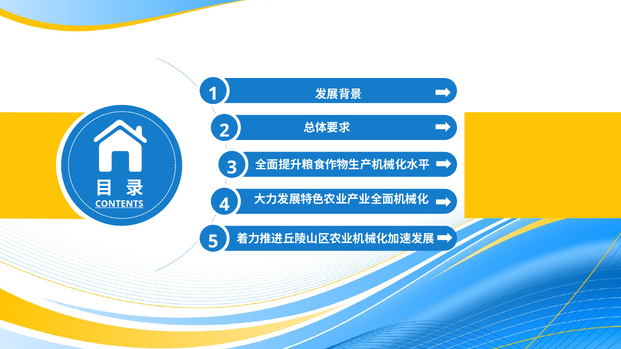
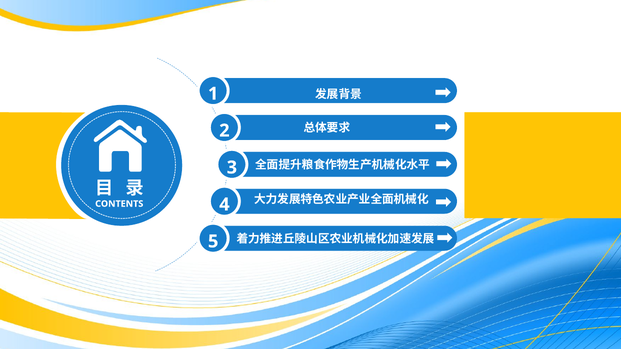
CONTENTS underline: present -> none
